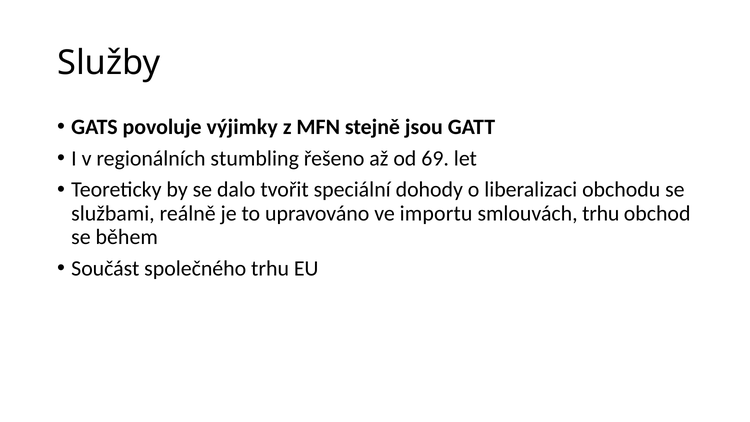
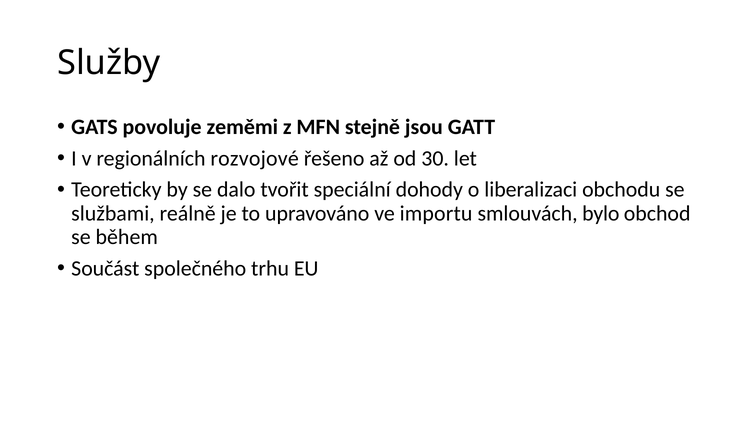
výjimky: výjimky -> zeměmi
stumbling: stumbling -> rozvojové
69: 69 -> 30
smlouvách trhu: trhu -> bylo
